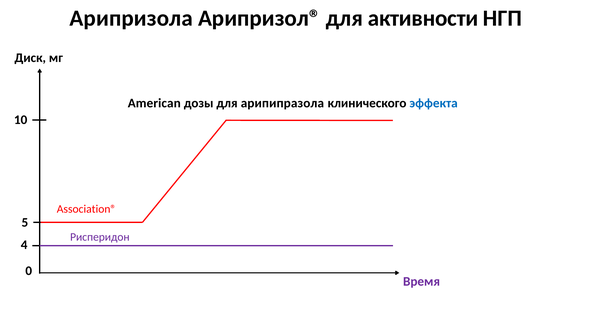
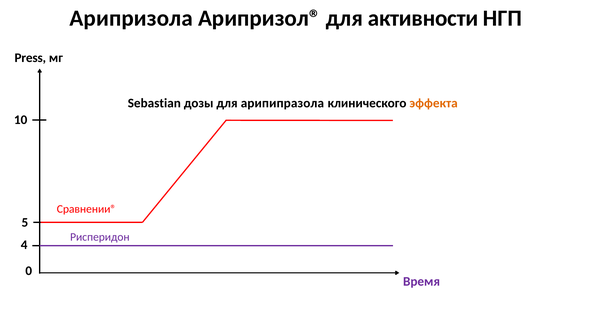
Диск: Диск -> Press
American: American -> Sebastian
эффекта colour: blue -> orange
Association®: Association® -> Сравнении®
